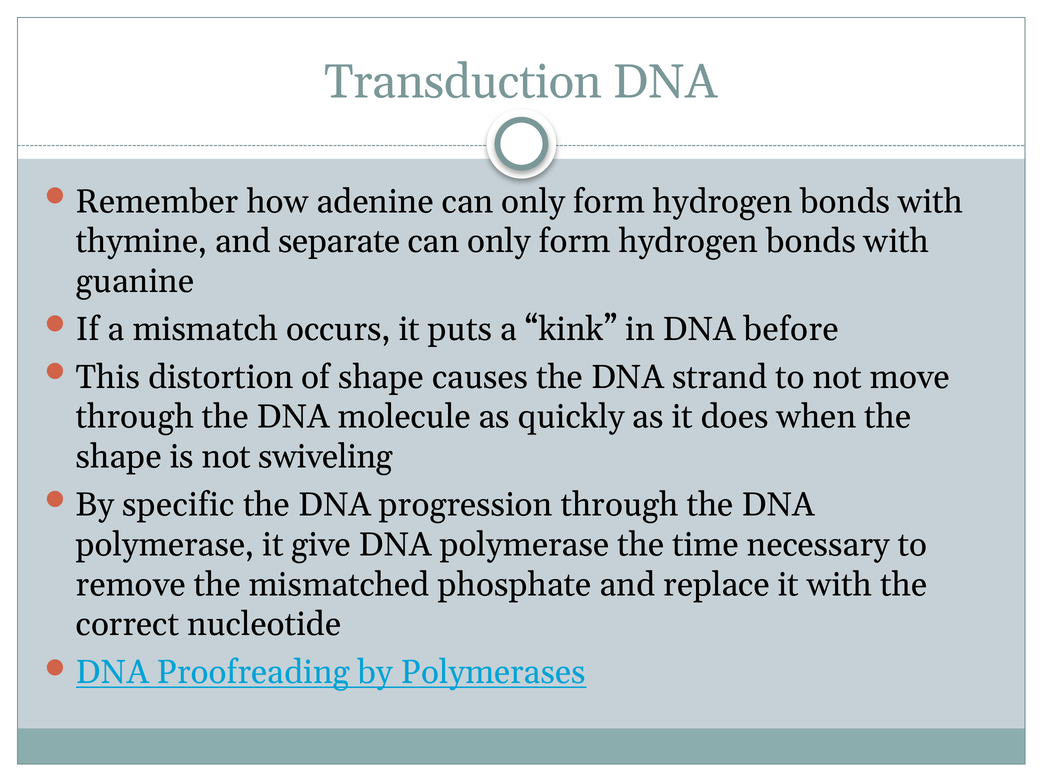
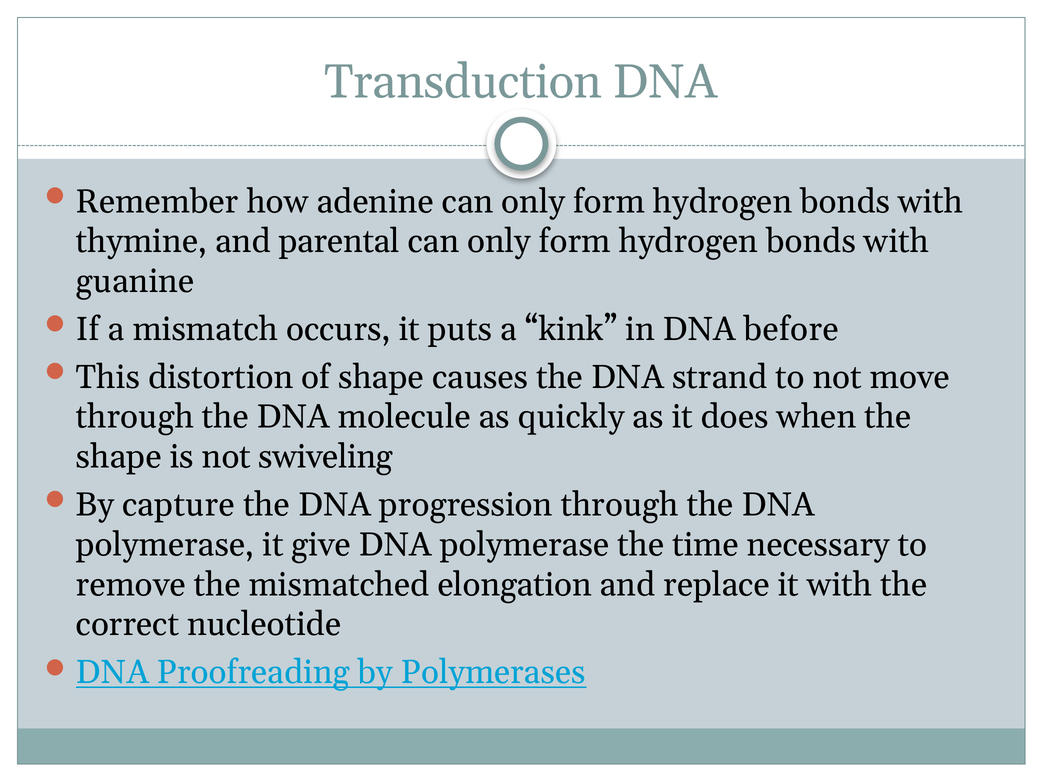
separate: separate -> parental
specific: specific -> capture
phosphate: phosphate -> elongation
